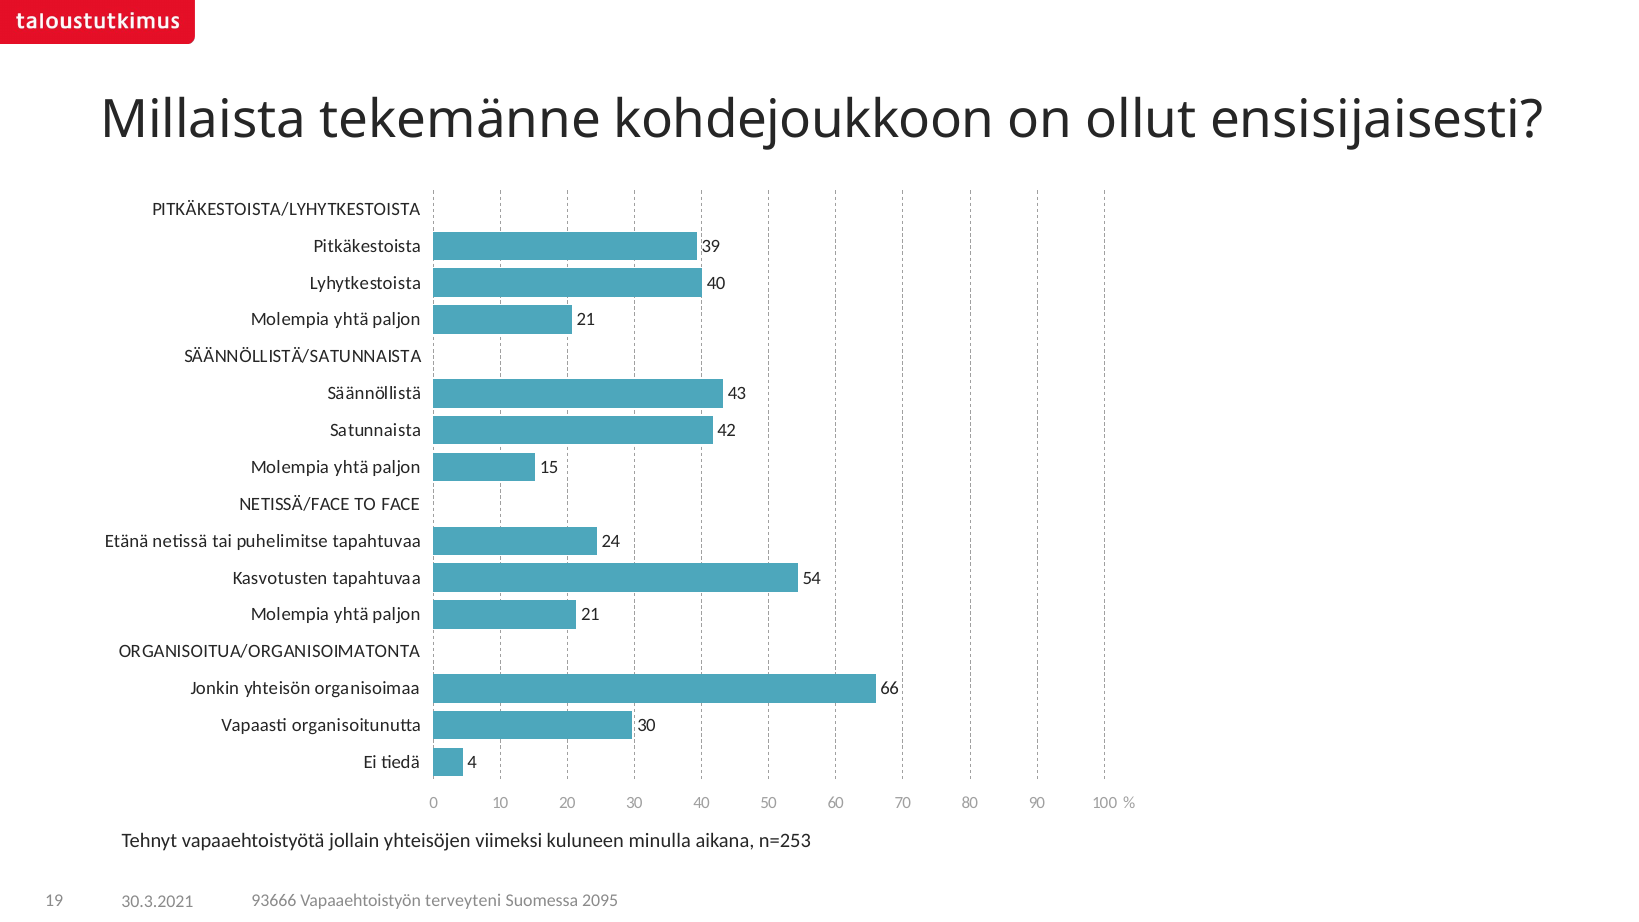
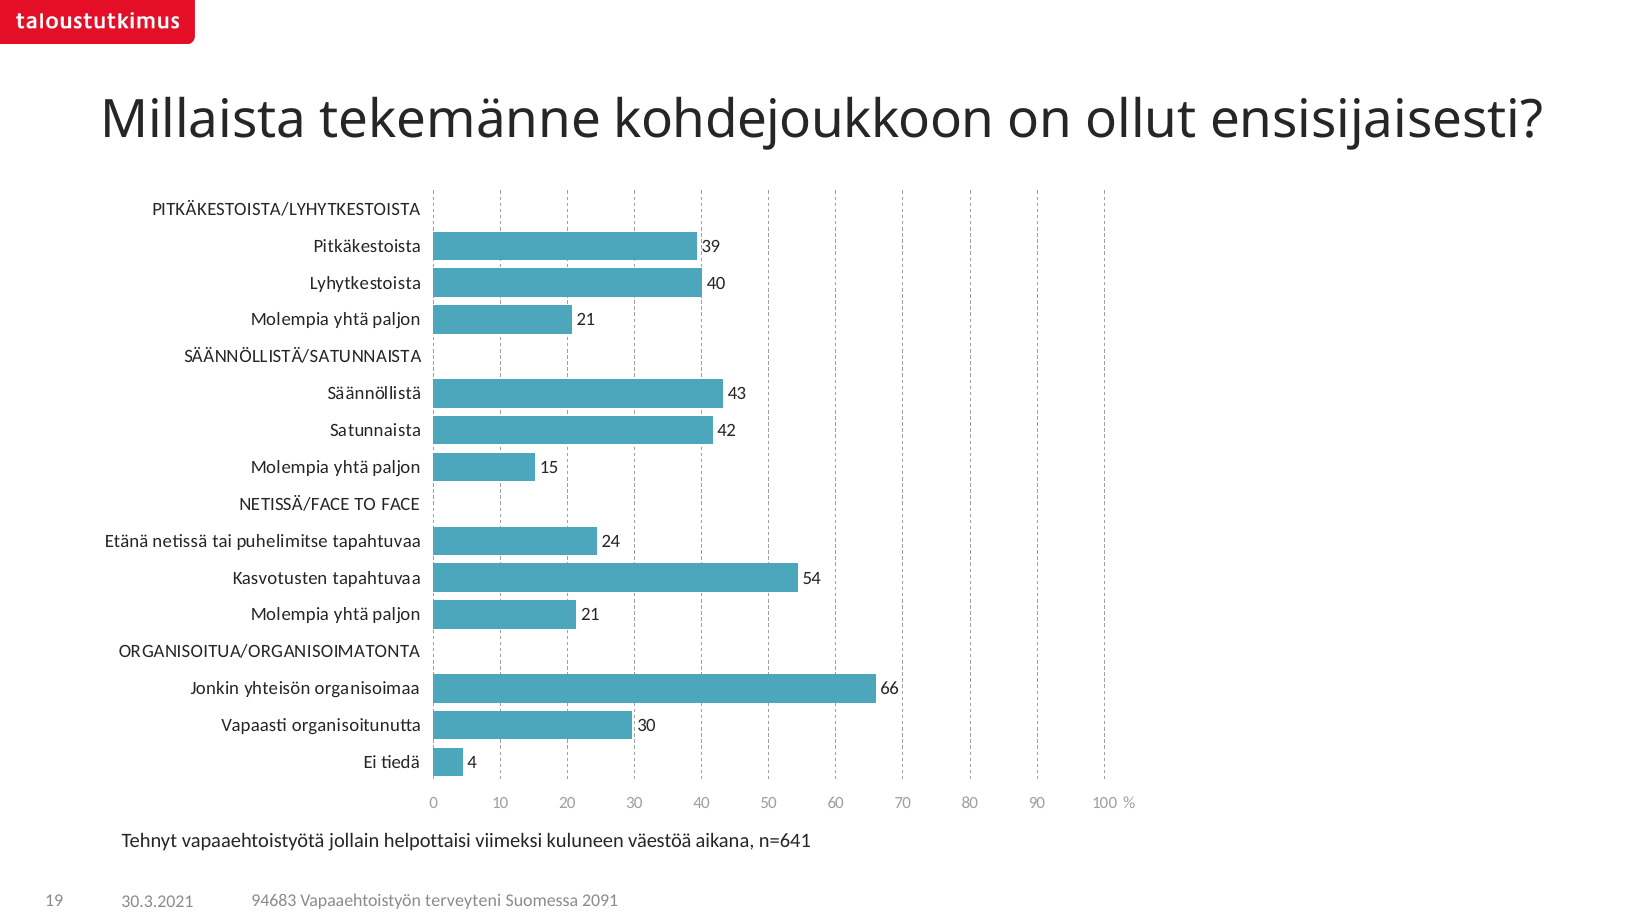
yhteisöjen: yhteisöjen -> helpottaisi
minulla: minulla -> väestöä
n=253: n=253 -> n=641
93666: 93666 -> 94683
2095: 2095 -> 2091
